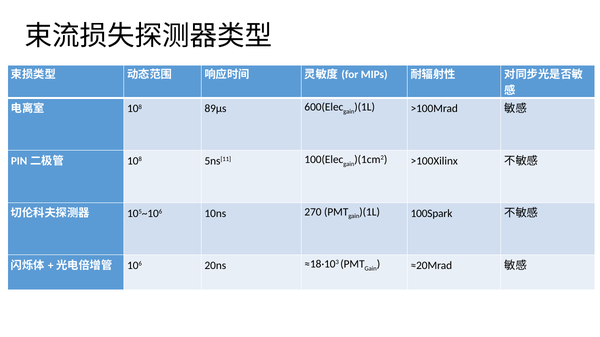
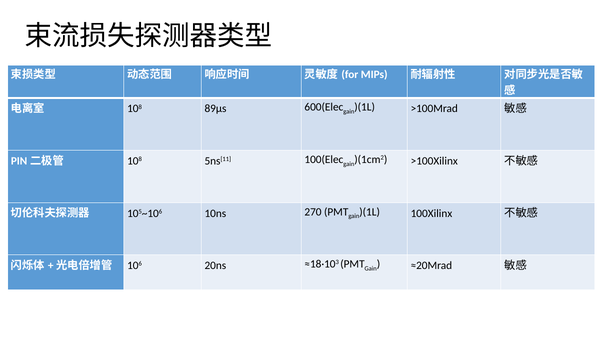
100Spark: 100Spark -> 100Xilinx
